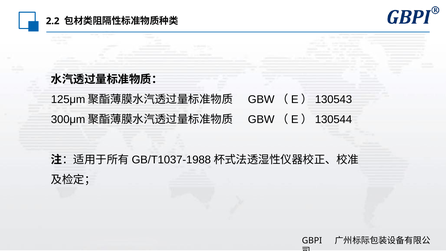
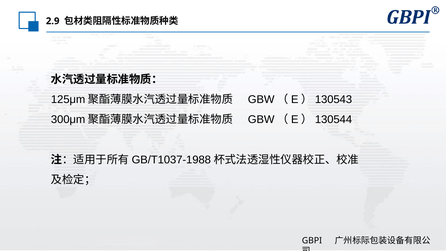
2.2: 2.2 -> 2.9
